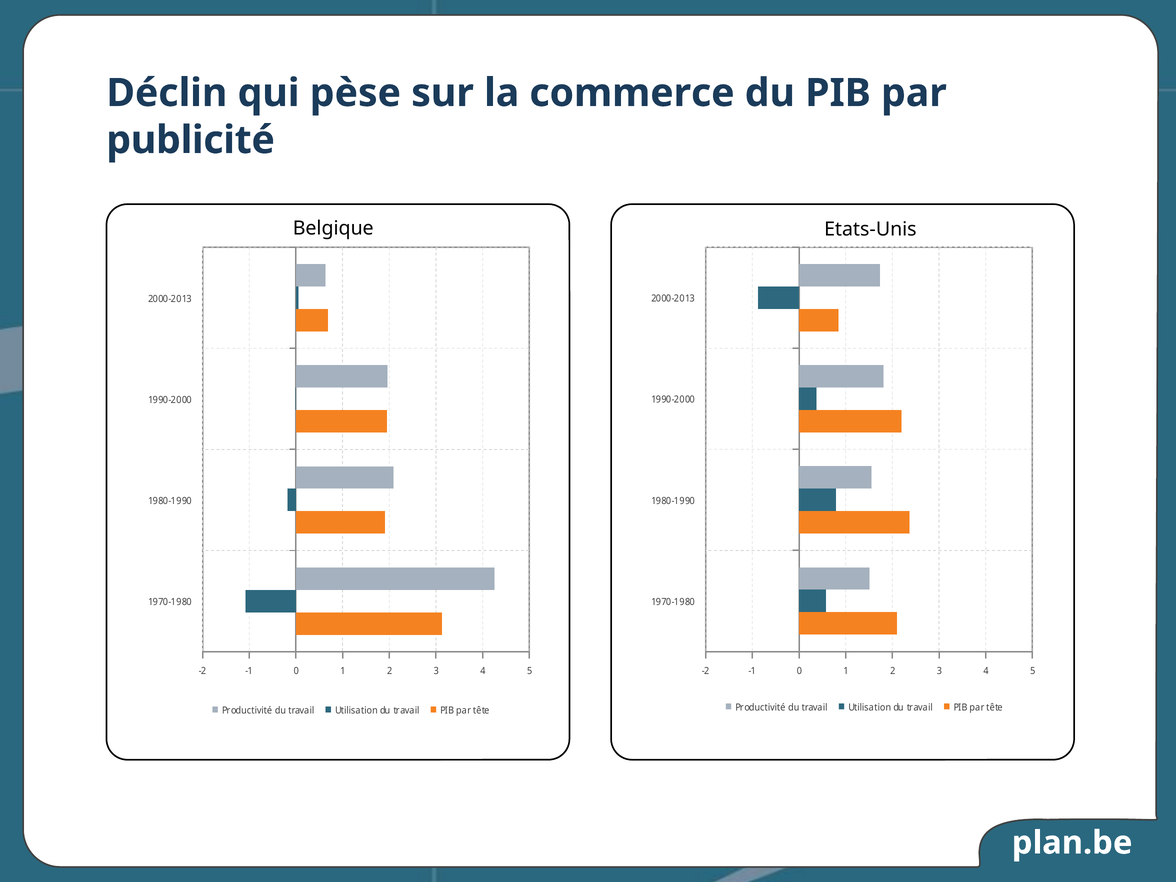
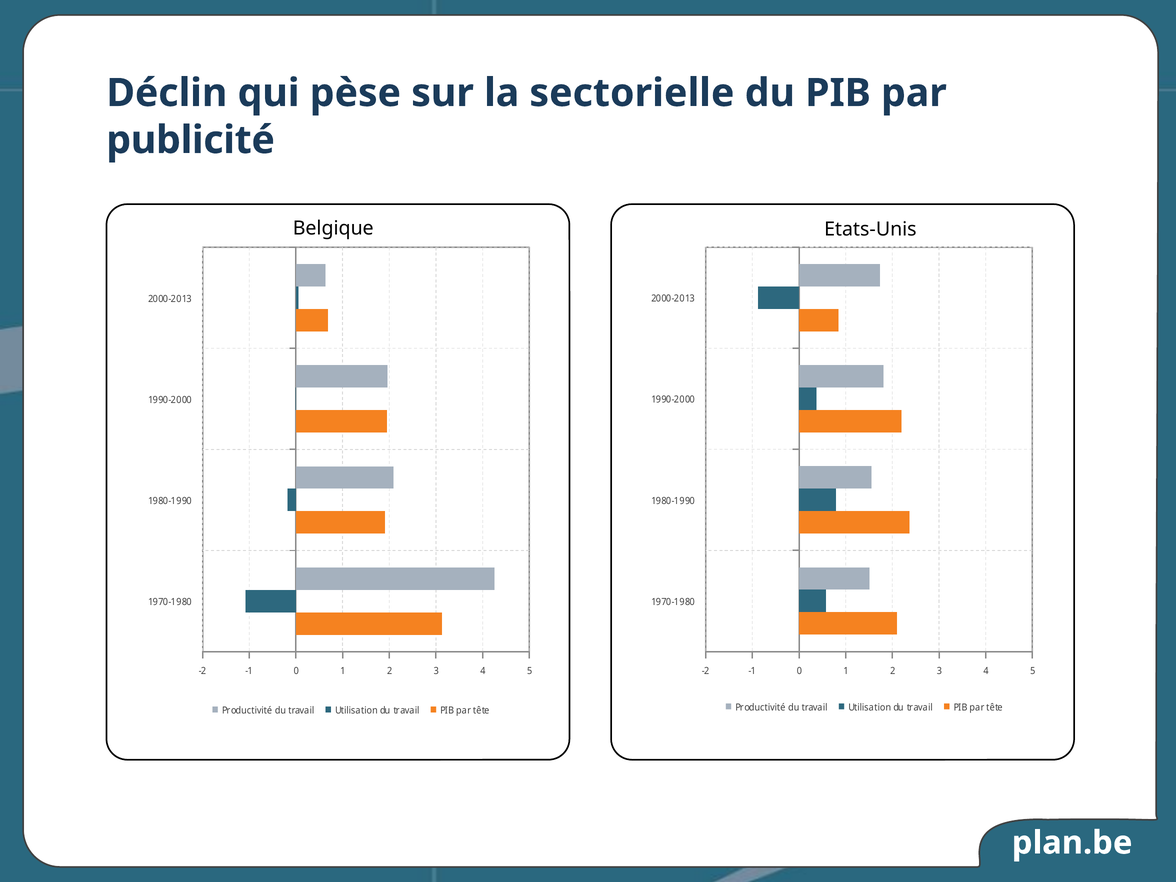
commerce: commerce -> sectorielle
